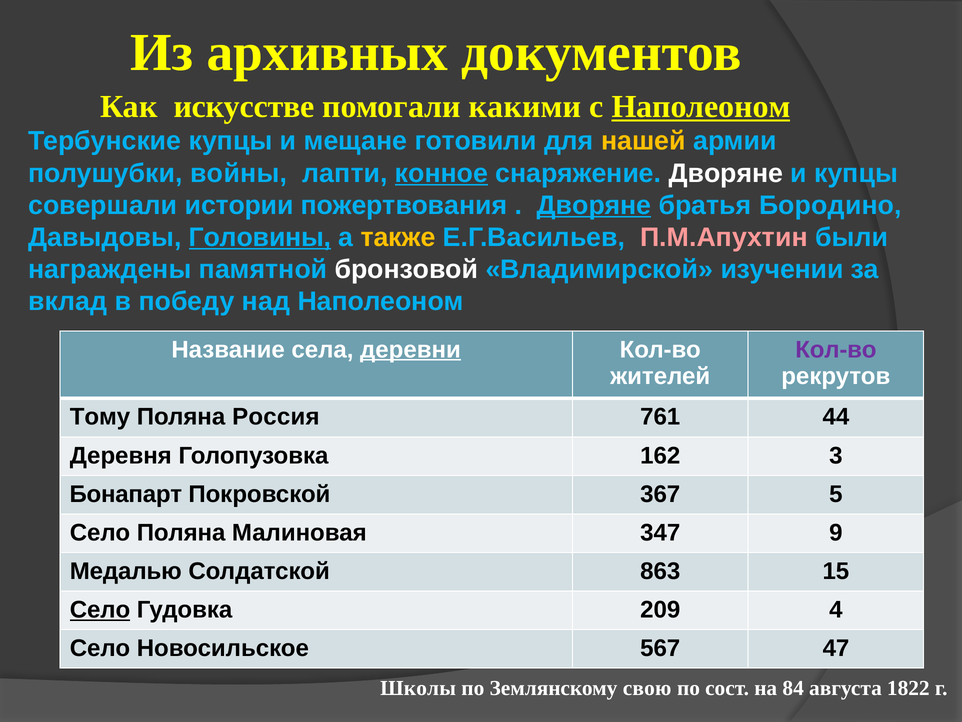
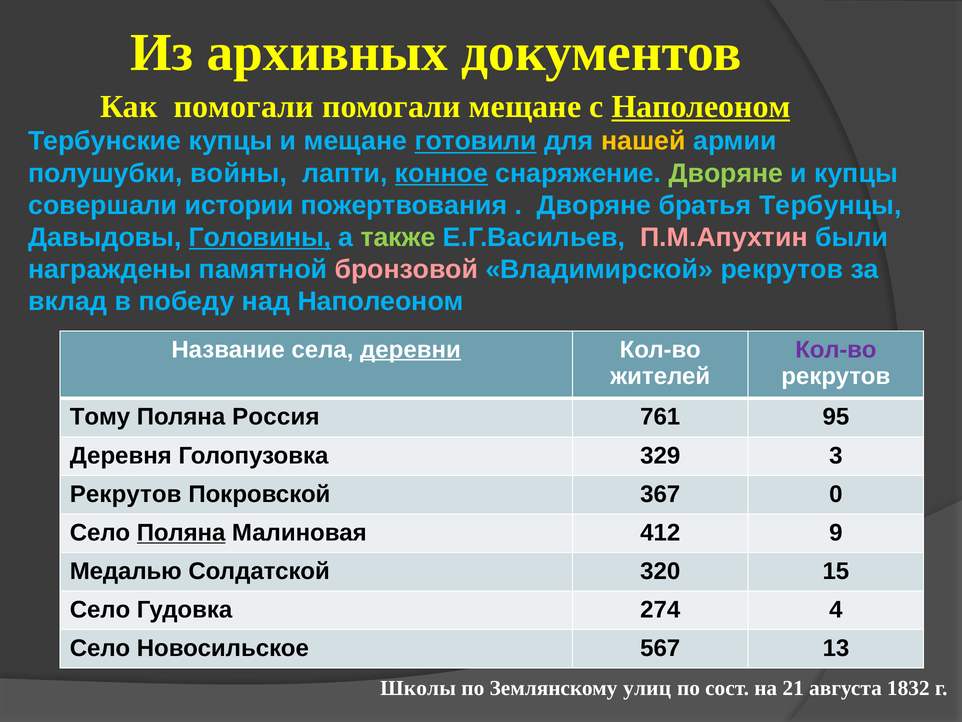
Как искусстве: искусстве -> помогали
помогали какими: какими -> мещане
готовили underline: none -> present
Дворяне at (726, 173) colour: white -> light green
Дворяне at (594, 205) underline: present -> none
Бородино: Бородино -> Тербунцы
также colour: yellow -> light green
бронзовой colour: white -> pink
Владимирской изучении: изучении -> рекрутов
44: 44 -> 95
162: 162 -> 329
Бонапарт at (126, 494): Бонапарт -> Рекрутов
5: 5 -> 0
Поляна at (181, 532) underline: none -> present
347: 347 -> 412
863: 863 -> 320
Село at (100, 609) underline: present -> none
209: 209 -> 274
47: 47 -> 13
свою: свою -> улиц
84: 84 -> 21
1822: 1822 -> 1832
